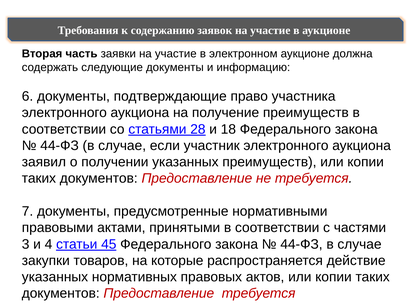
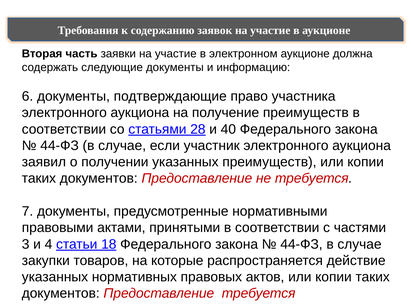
18: 18 -> 40
45: 45 -> 18
